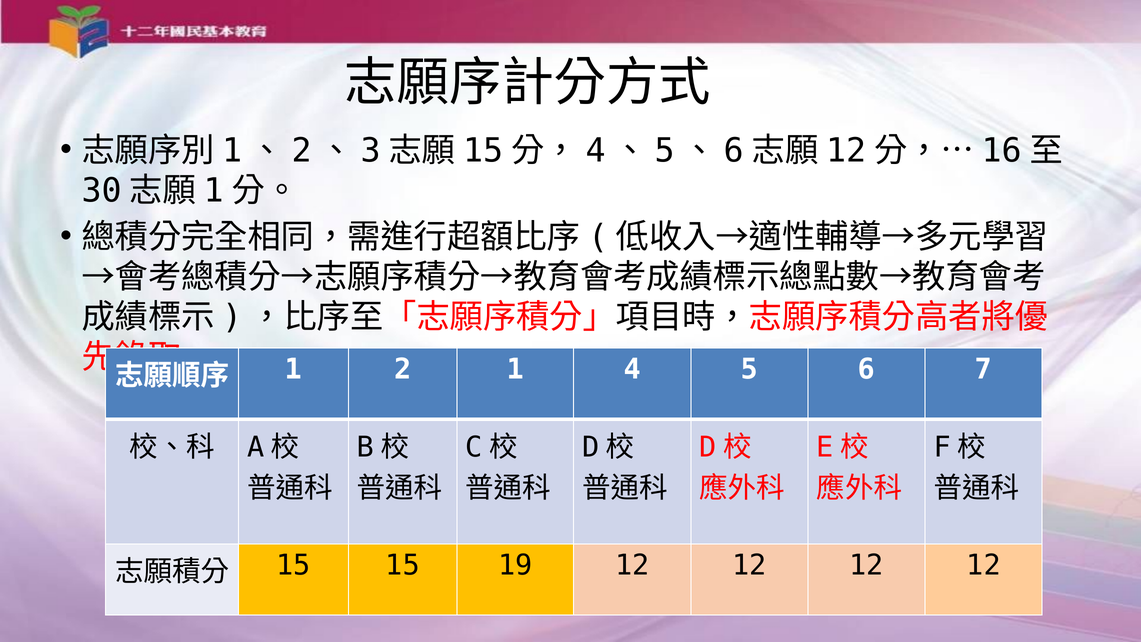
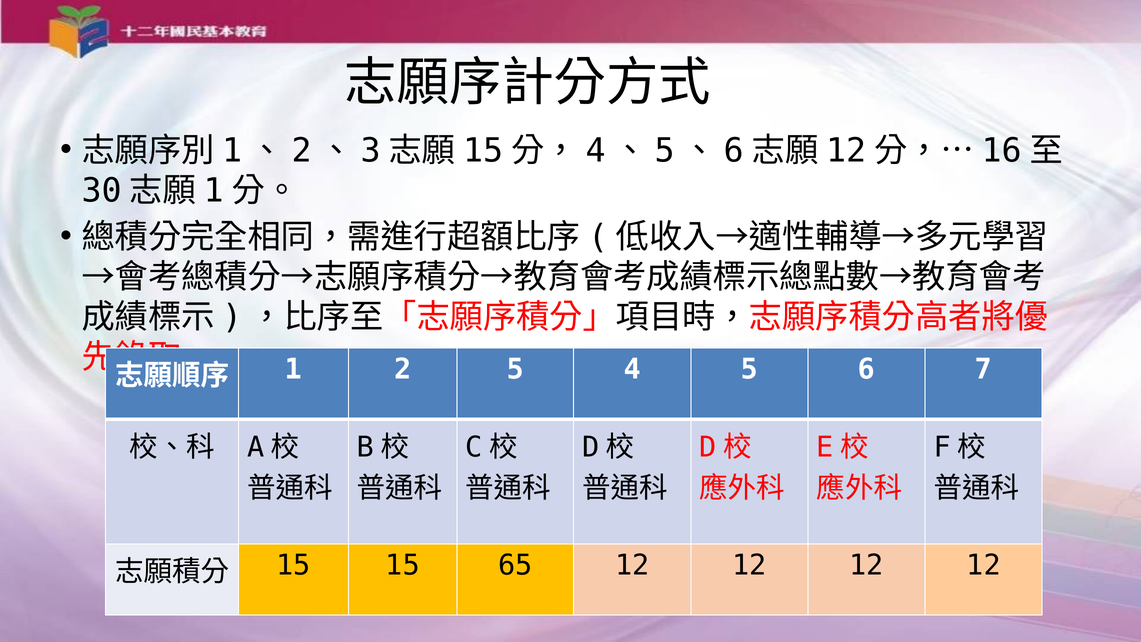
2 1: 1 -> 5
19: 19 -> 65
